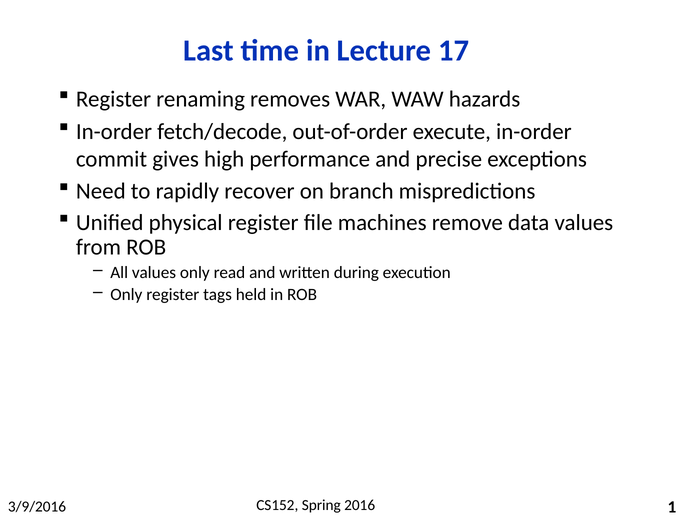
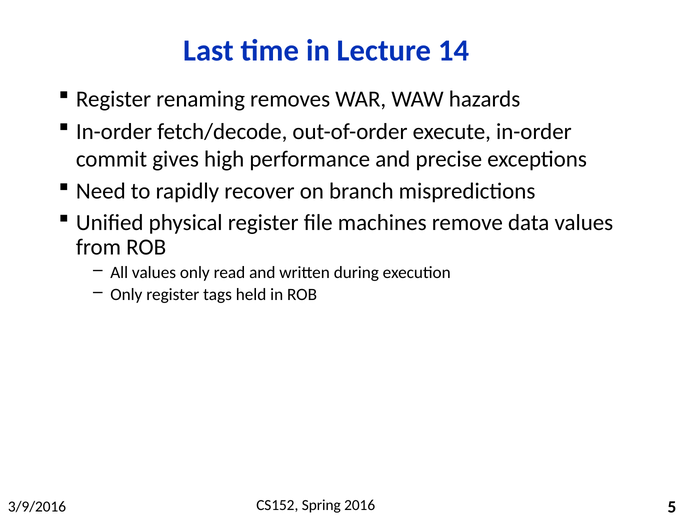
17: 17 -> 14
1: 1 -> 5
